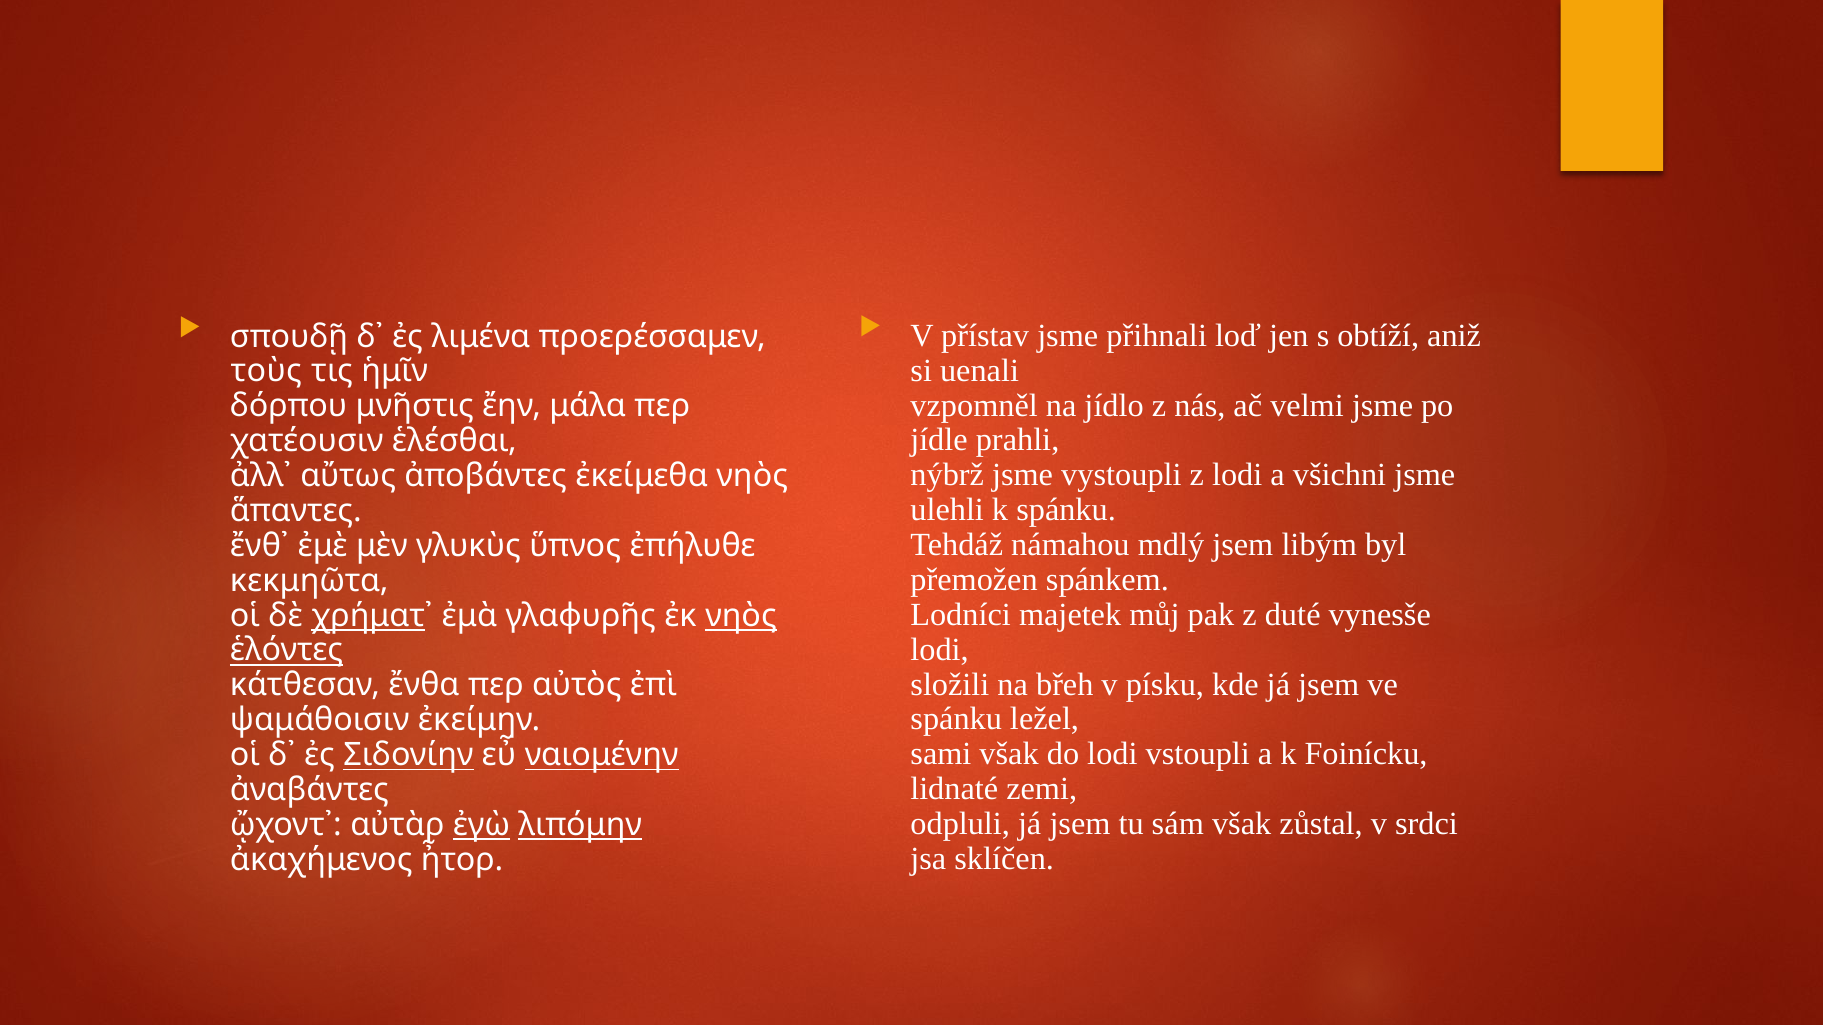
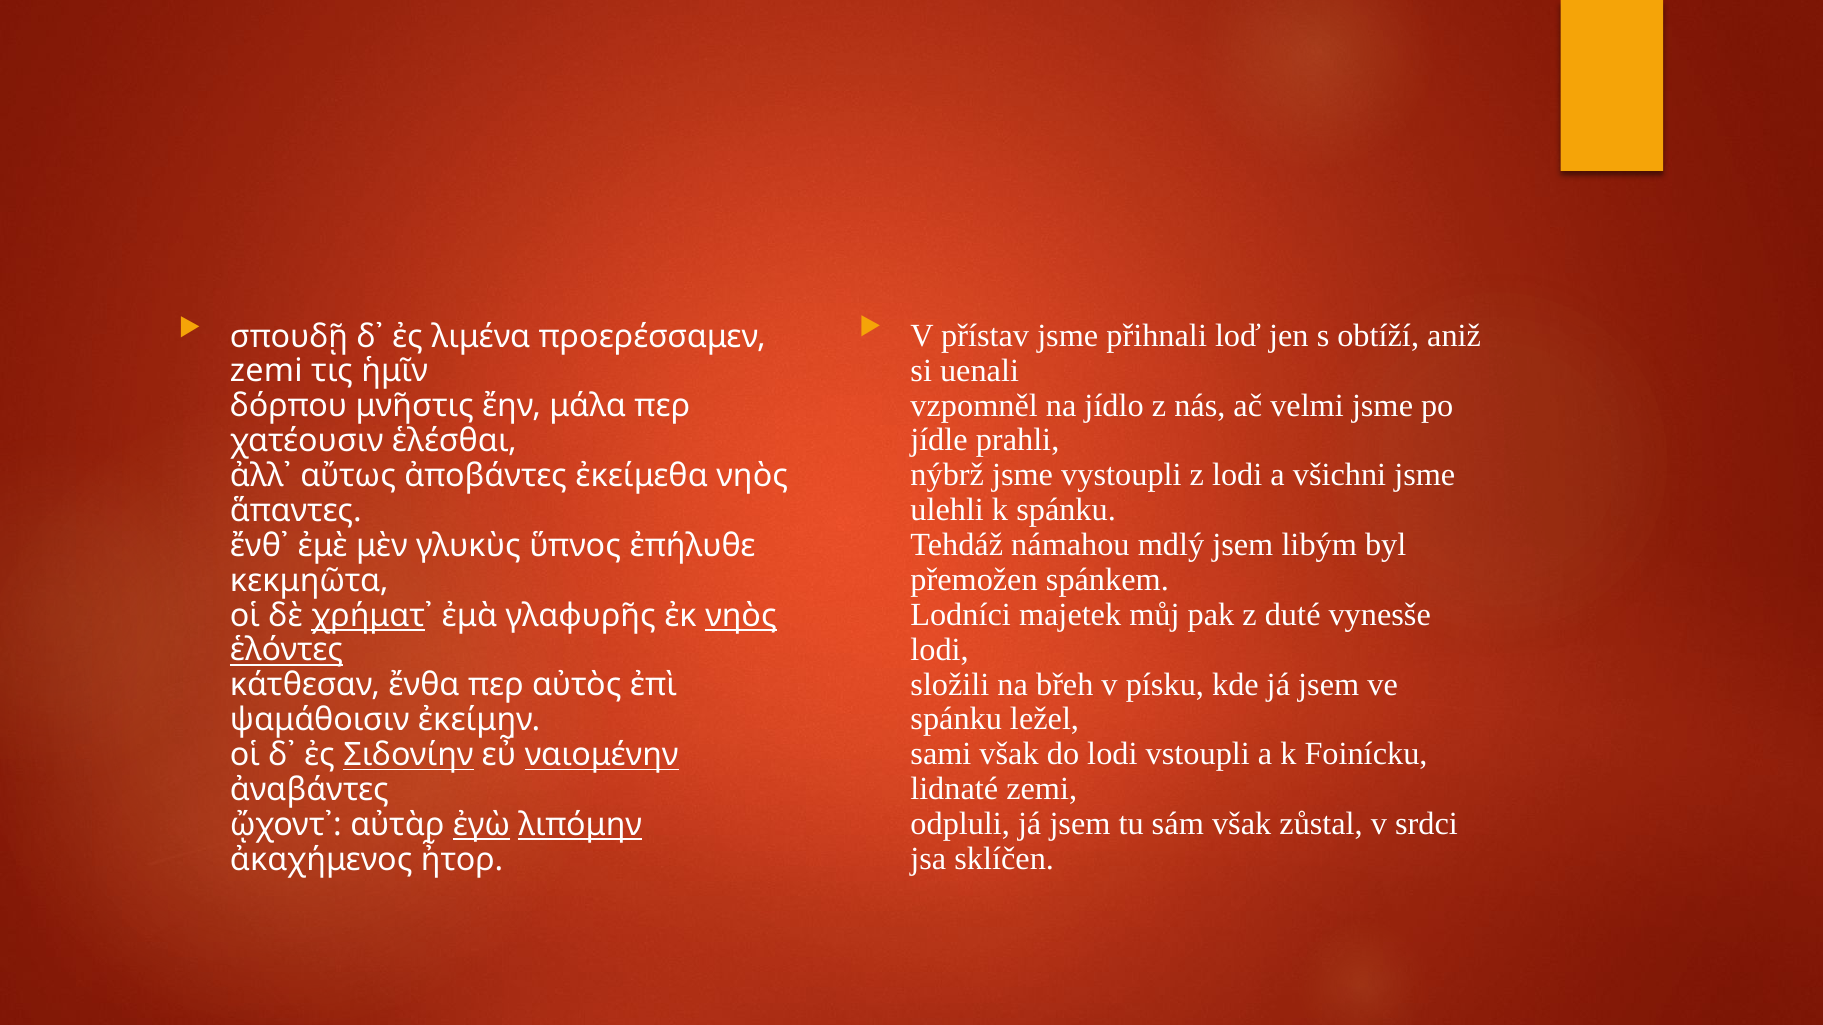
τοὺς at (266, 371): τοὺς -> zemi
